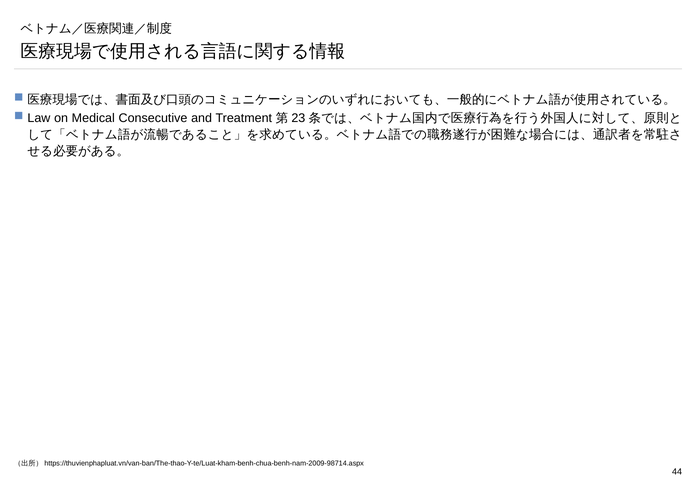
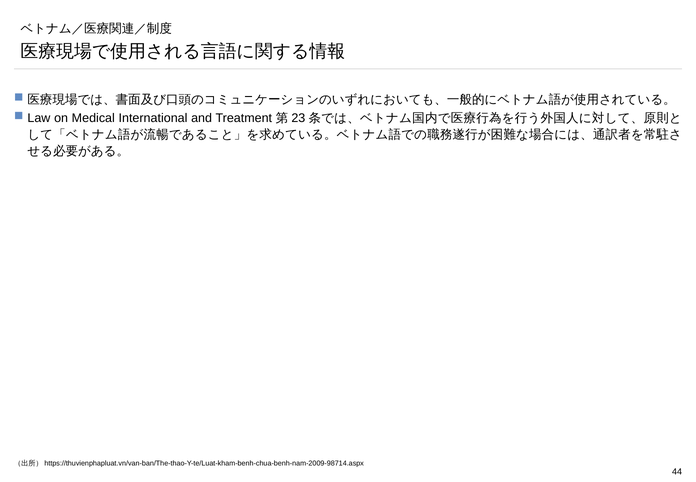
Consecutive: Consecutive -> International
